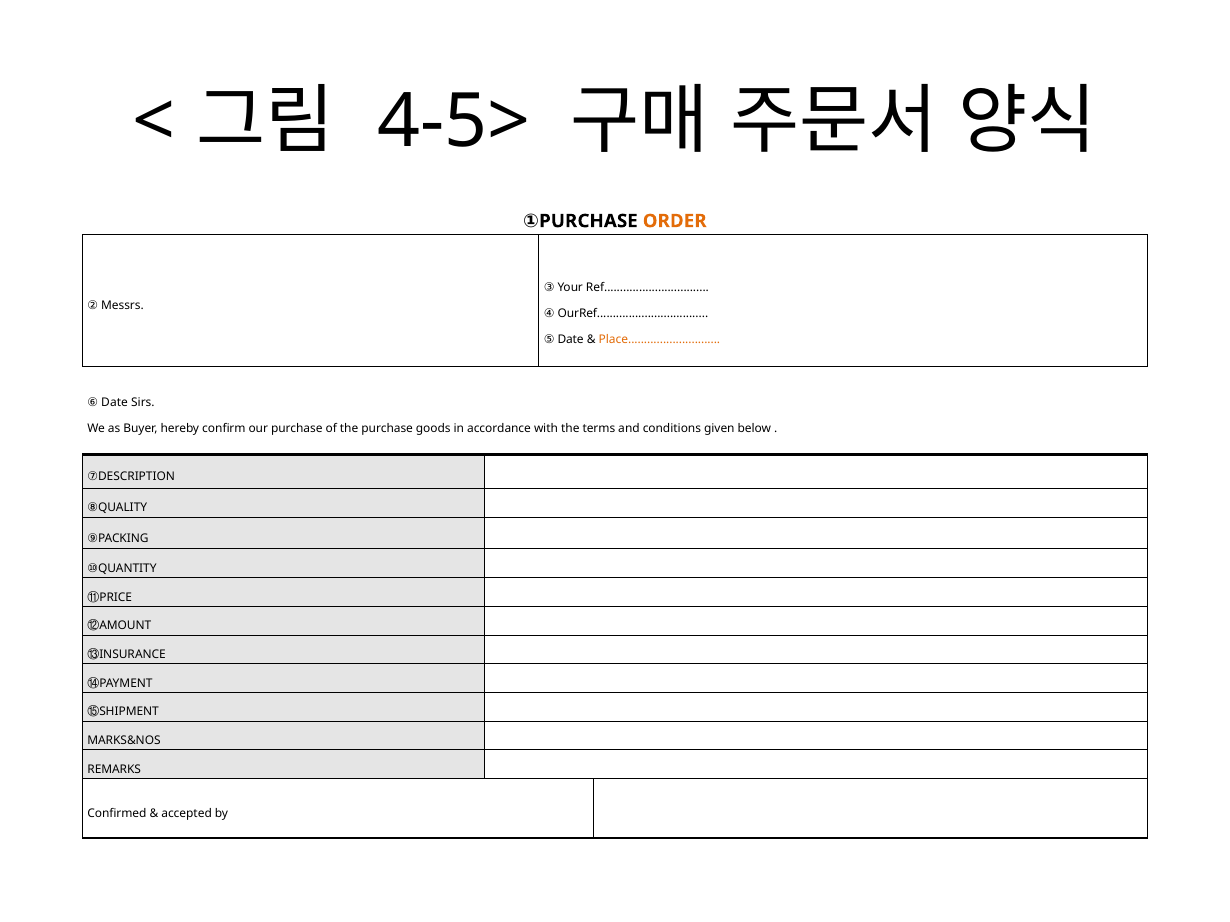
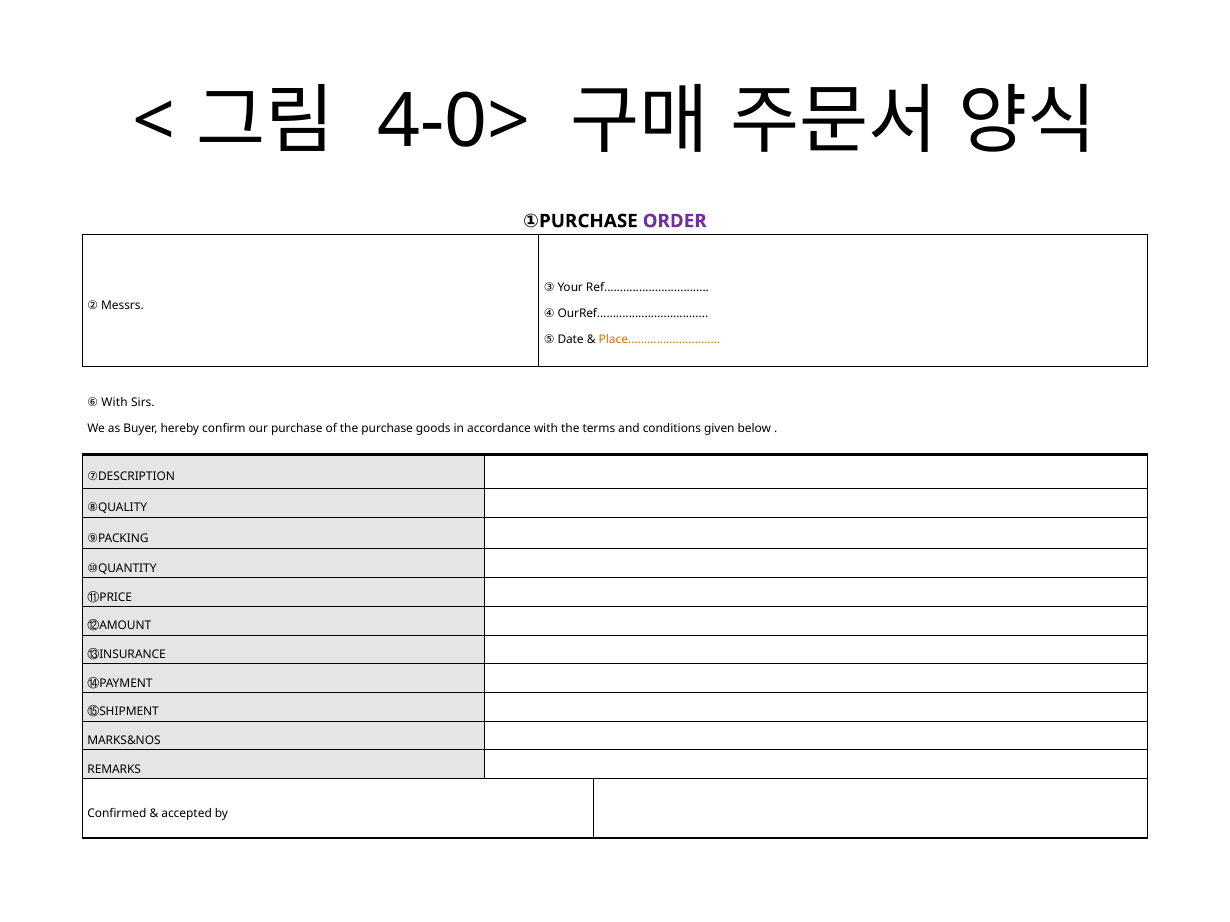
4-5>: 4-5> -> 4-0>
ORDER colour: orange -> purple
⑥ Date: Date -> With
